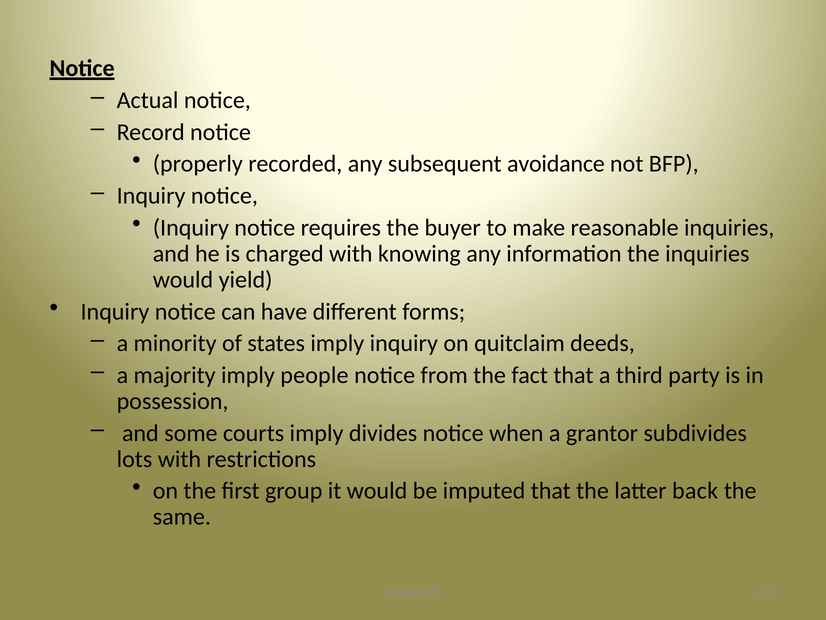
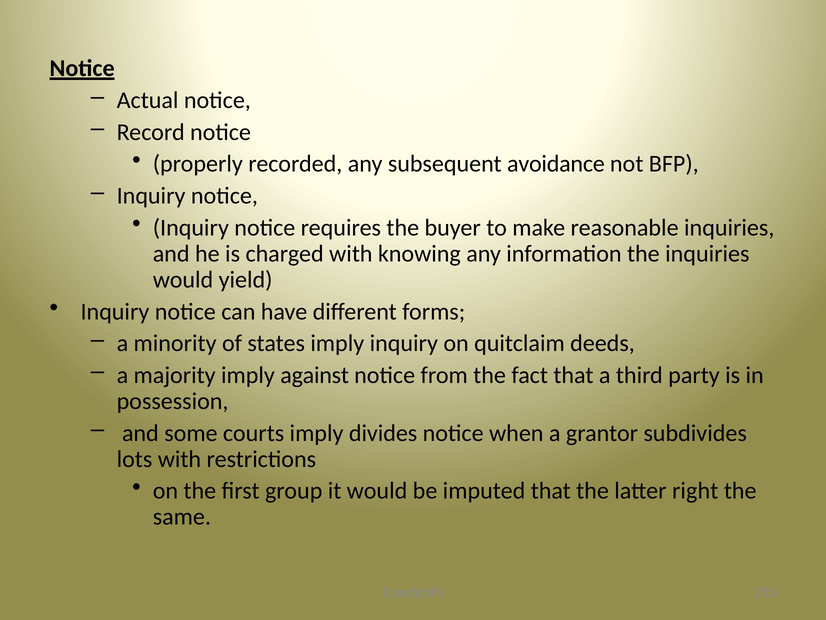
people: people -> against
back: back -> right
